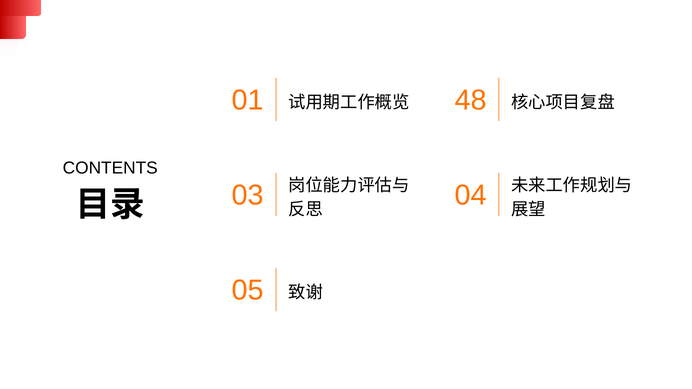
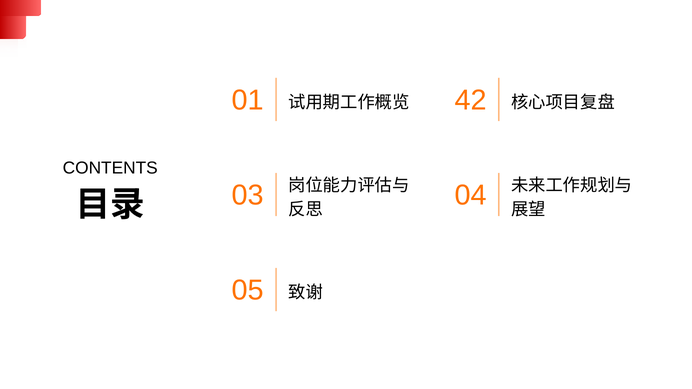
48: 48 -> 42
